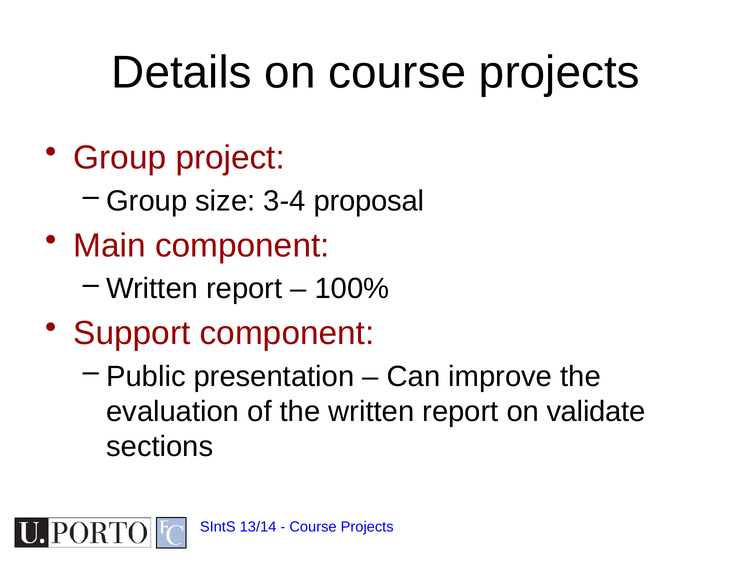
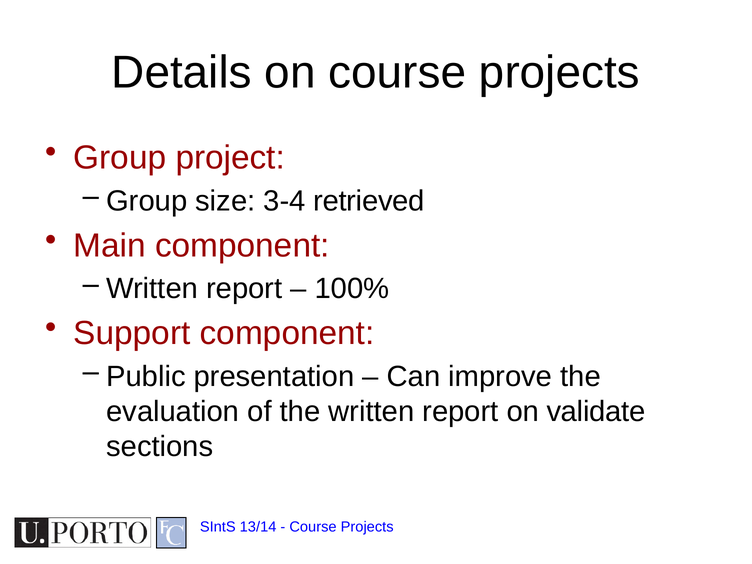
proposal: proposal -> retrieved
